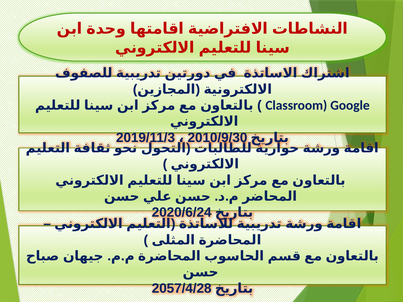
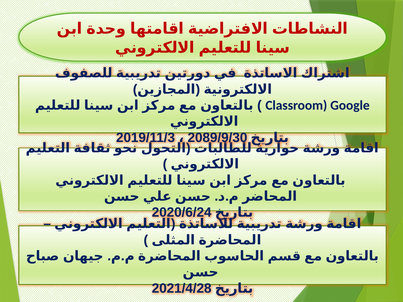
2010/9/30: 2010/9/30 -> 2089/9/30
2057/4/28: 2057/4/28 -> 2021/4/28
